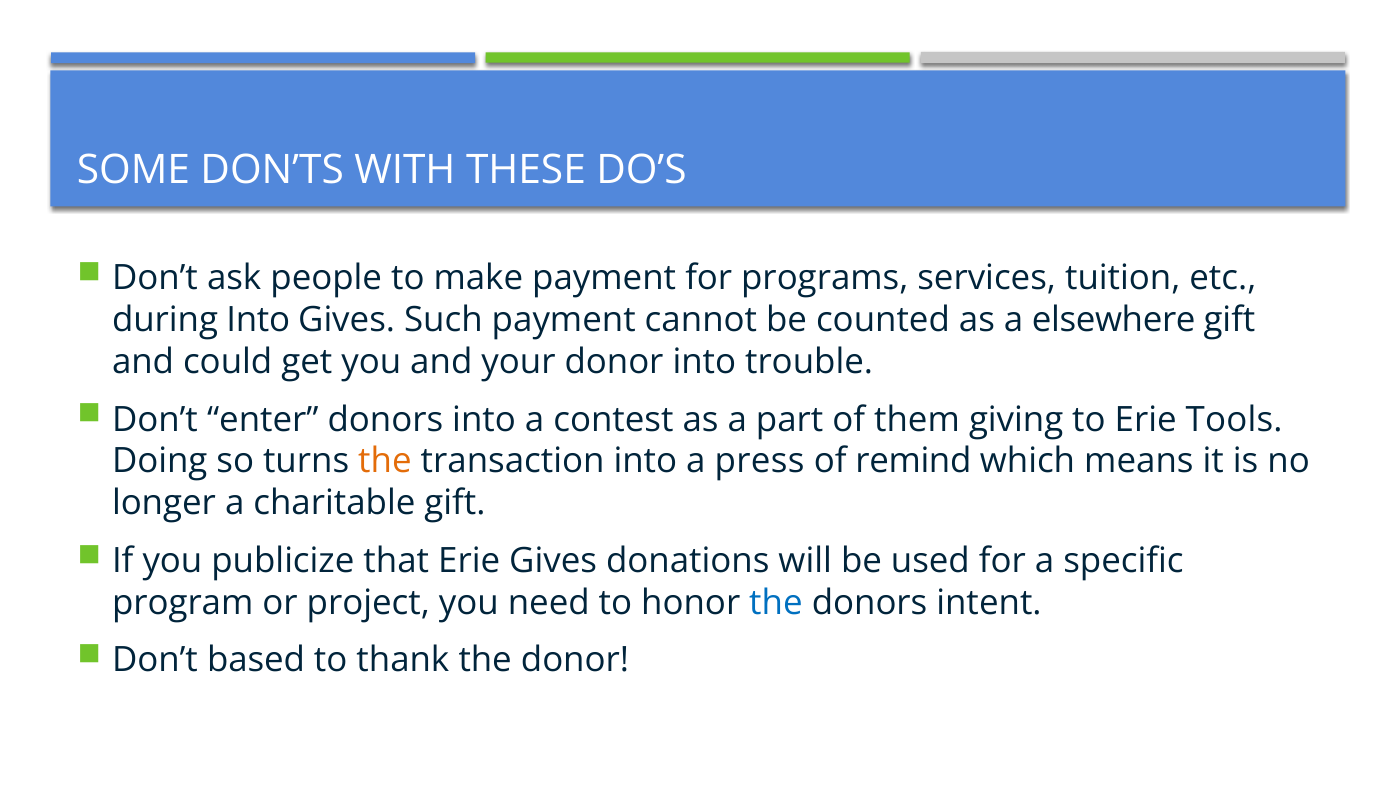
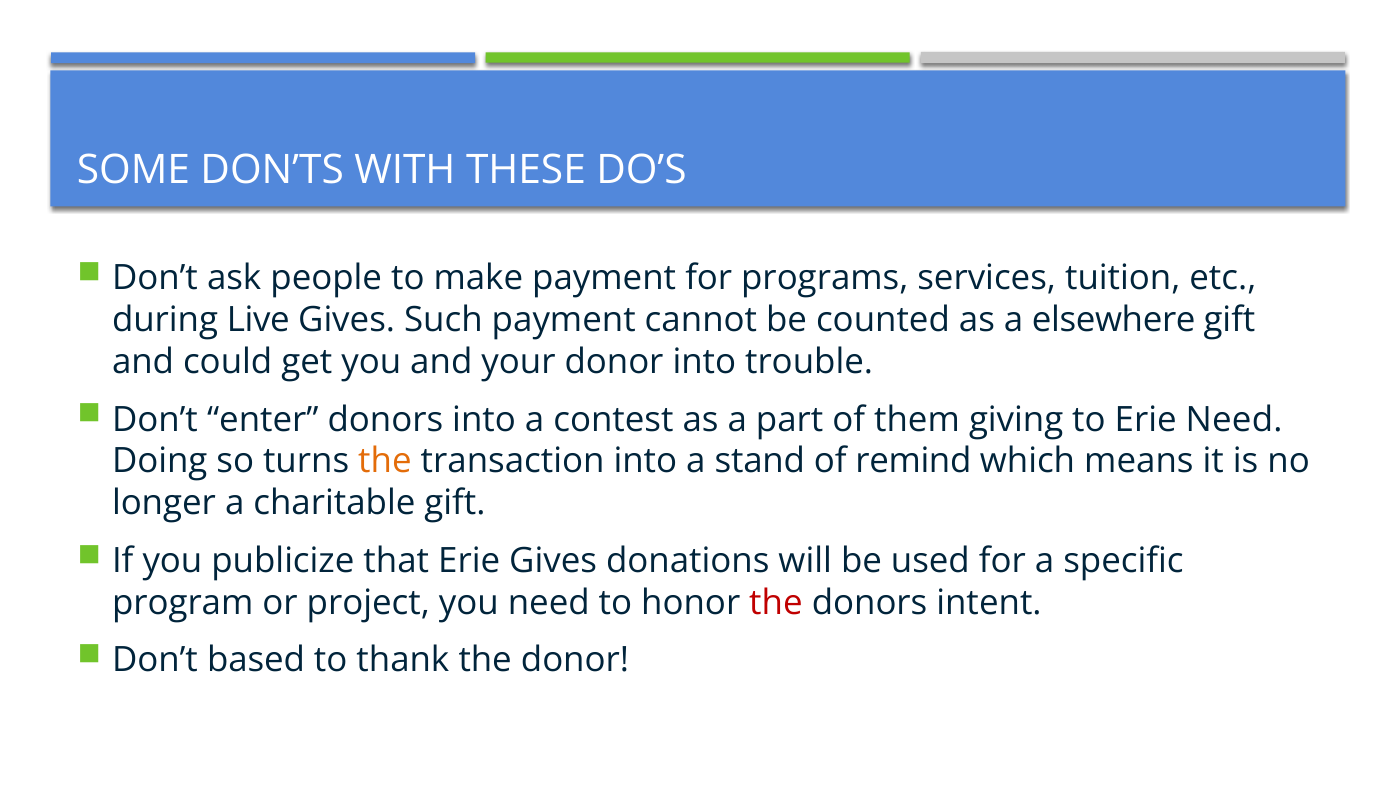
during Into: Into -> Live
Erie Tools: Tools -> Need
press: press -> stand
the at (776, 603) colour: blue -> red
